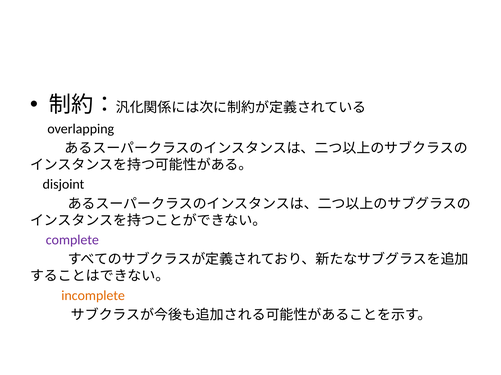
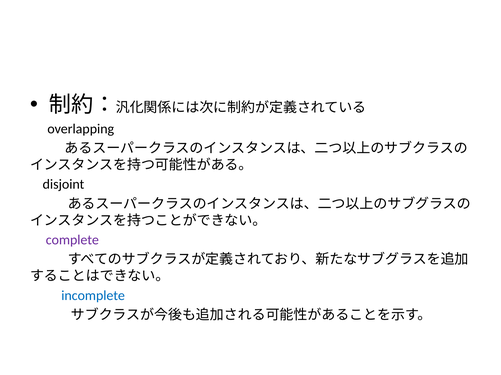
incomplete colour: orange -> blue
